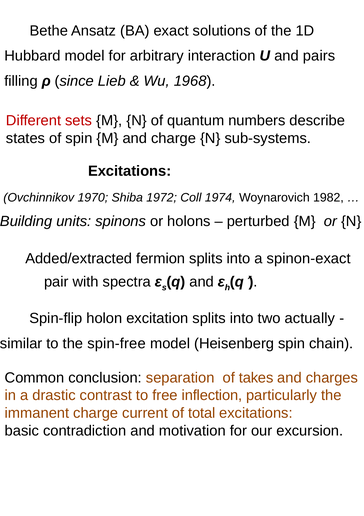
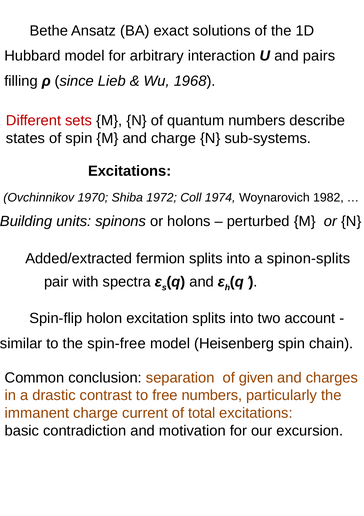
spinon-exact: spinon-exact -> spinon-splits
actually: actually -> account
takes: takes -> given
free inflection: inflection -> numbers
